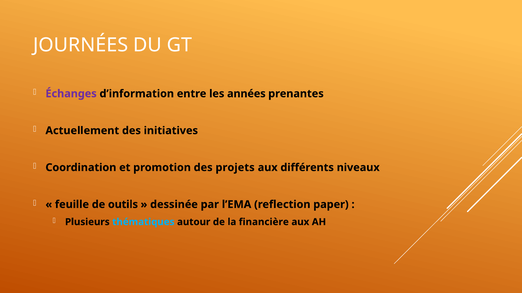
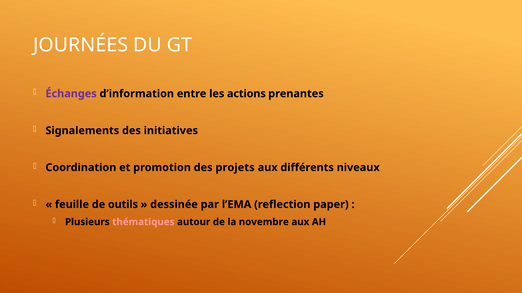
années: années -> actions
Actuellement: Actuellement -> Signalements
thématiques colour: light blue -> pink
financière: financière -> novembre
